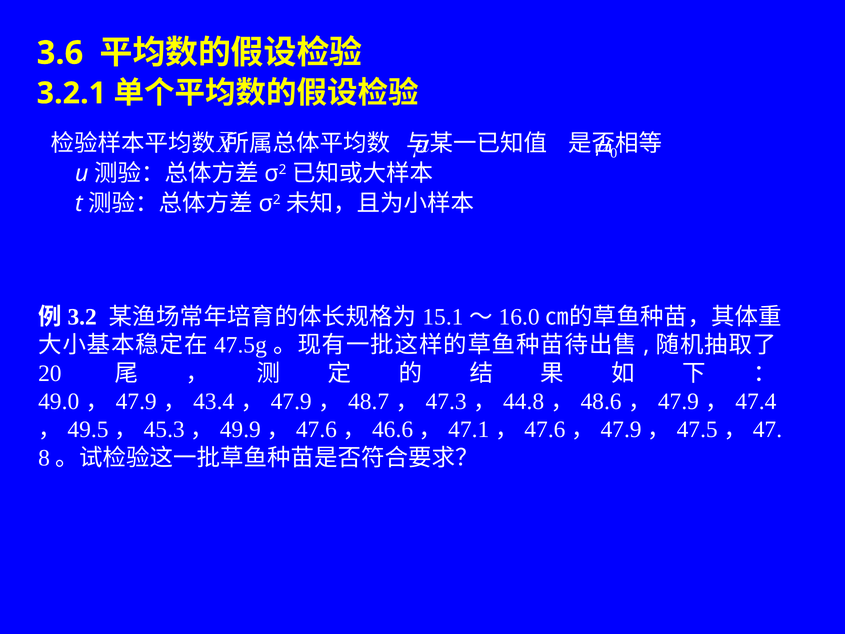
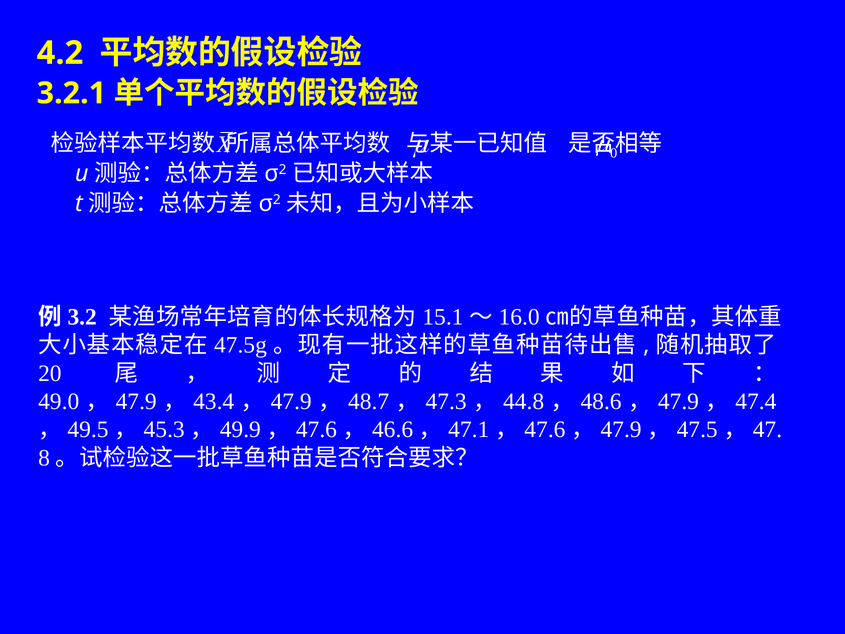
3.6: 3.6 -> 4.2
